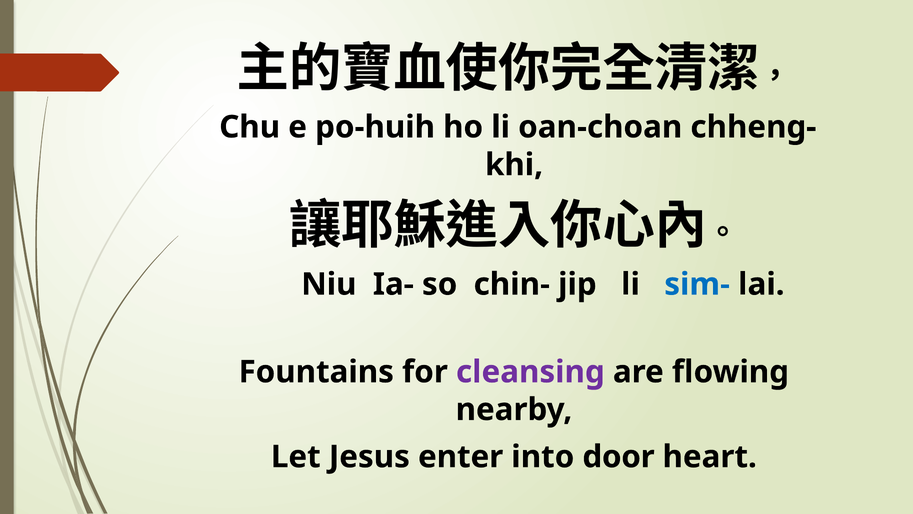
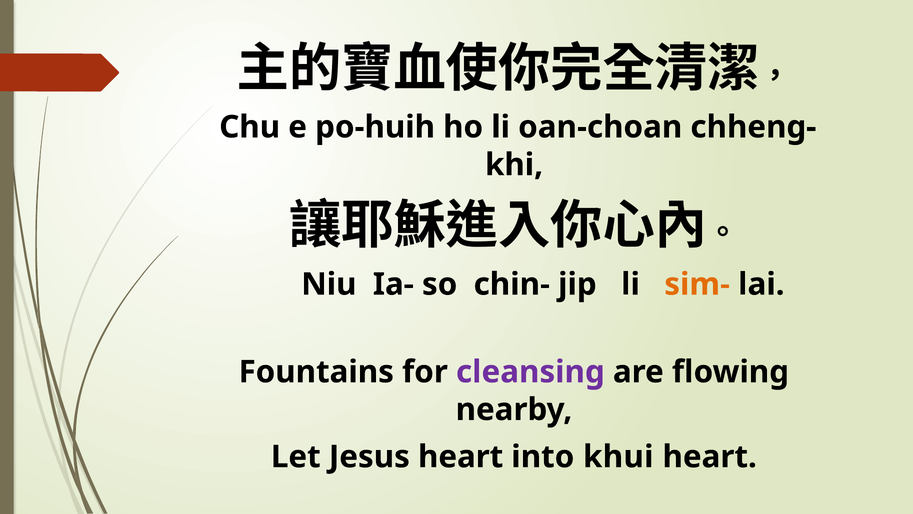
sim- colour: blue -> orange
Jesus enter: enter -> heart
door: door -> khui
